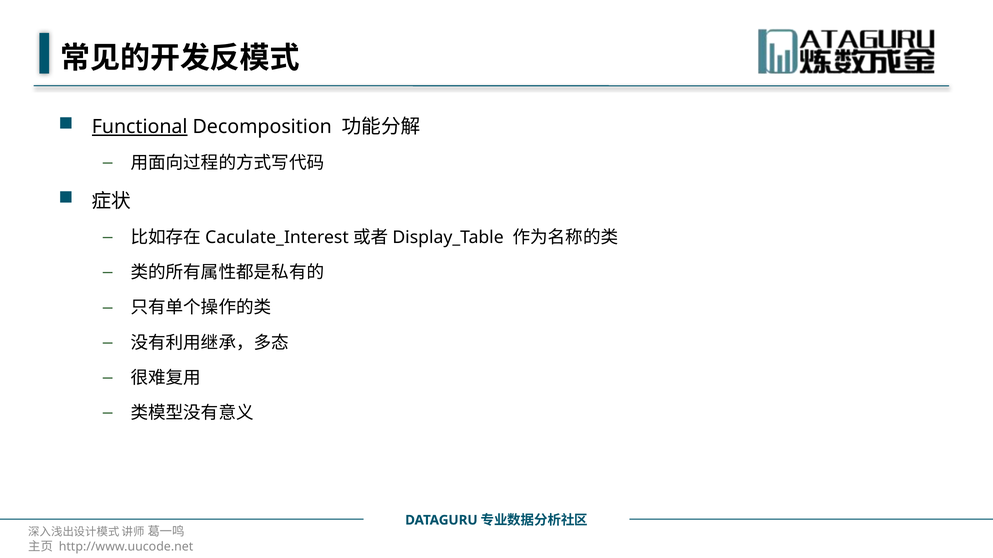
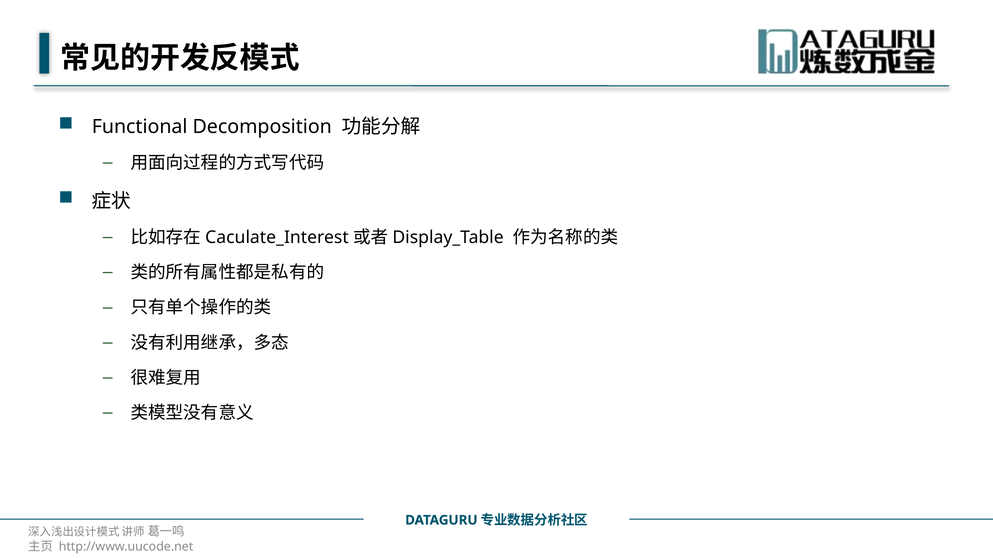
Functional underline: present -> none
